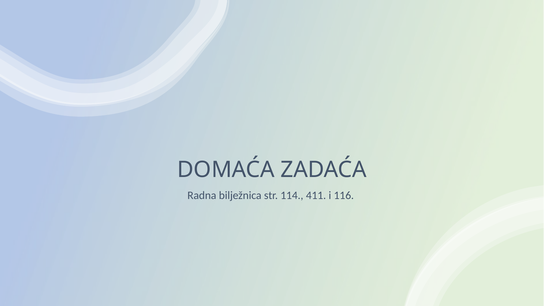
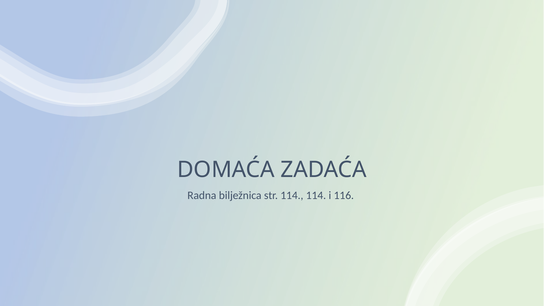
114 411: 411 -> 114
